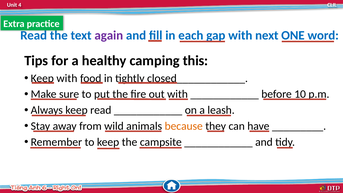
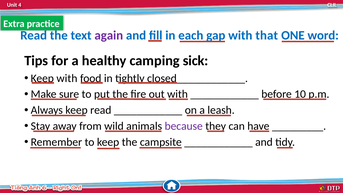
next: next -> that
this: this -> sick
because colour: orange -> purple
